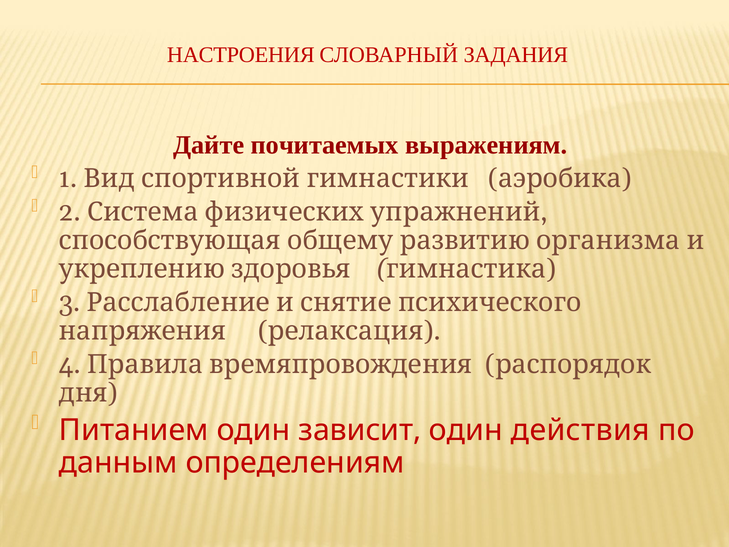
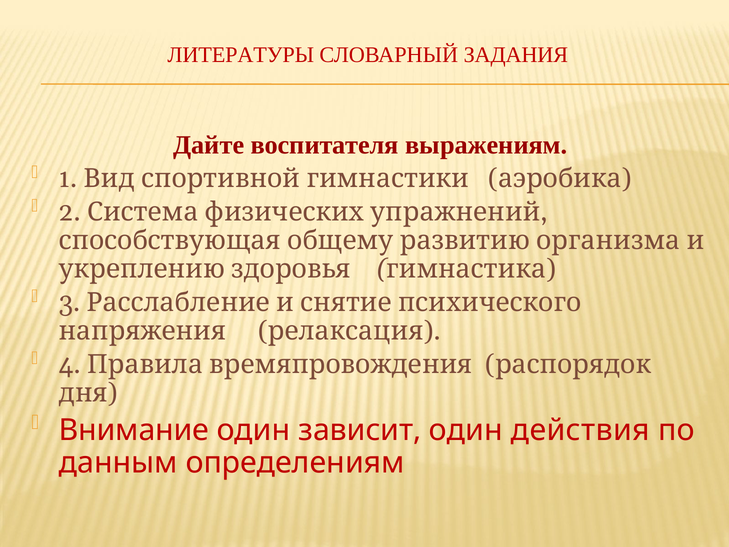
НАСТРОЕНИЯ: НАСТРОЕНИЯ -> ЛИТЕРАТУРЫ
почитаемых: почитаемых -> воспитателя
Питанием: Питанием -> Внимание
